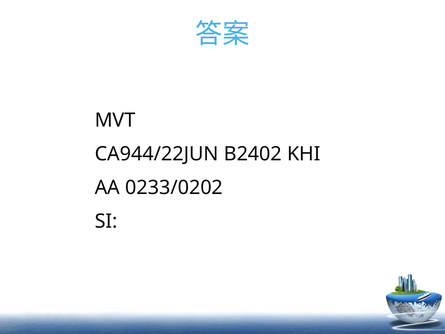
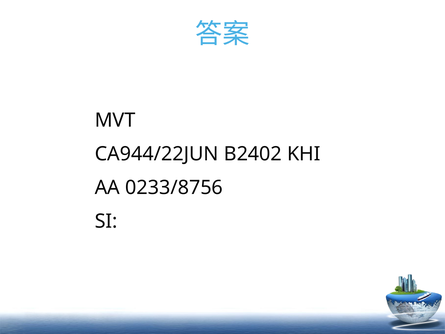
0233/0202: 0233/0202 -> 0233/8756
